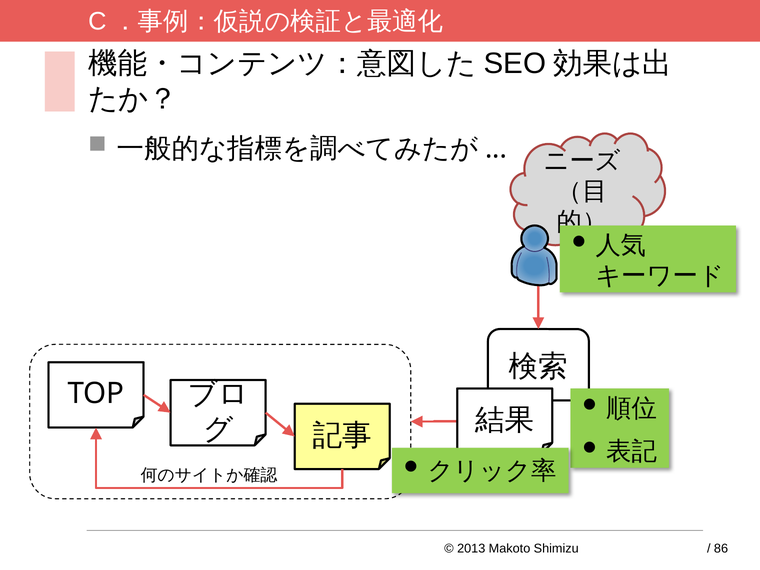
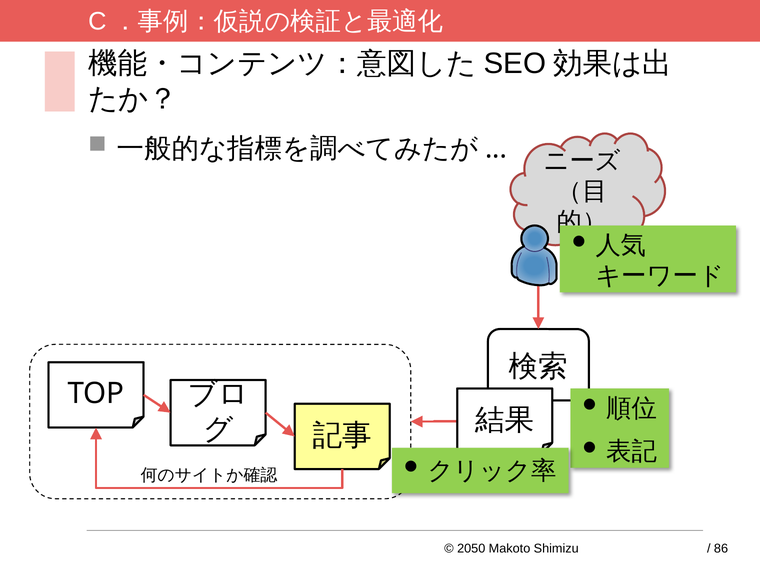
2013: 2013 -> 2050
